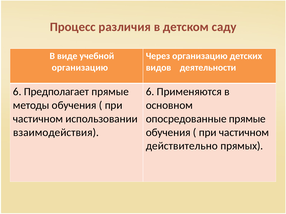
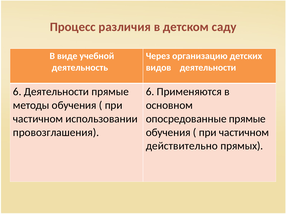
организацию at (80, 68): организацию -> деятельность
6 Предполагает: Предполагает -> Деятельности
взаимодействия: взаимодействия -> провозглашения
